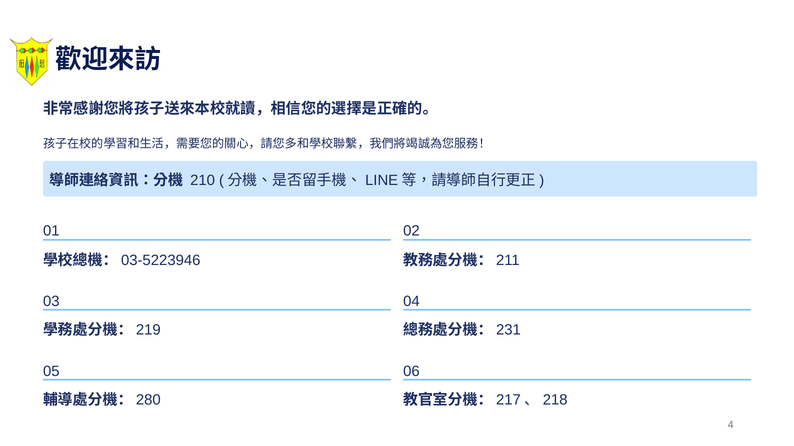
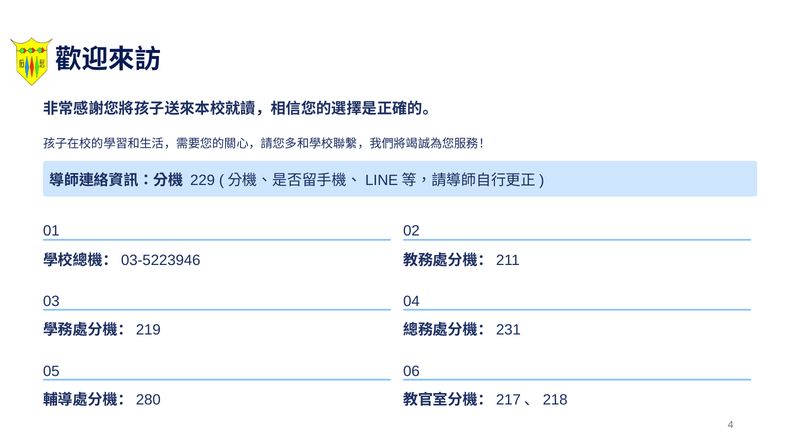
210: 210 -> 229
